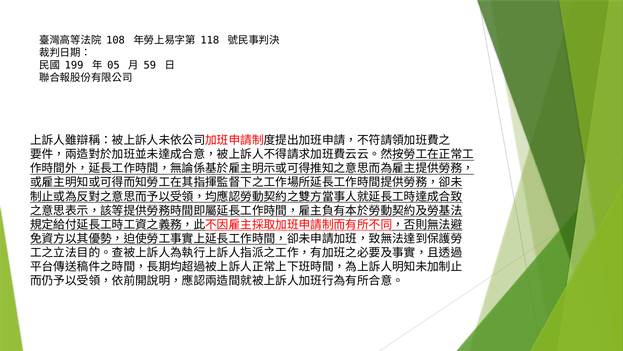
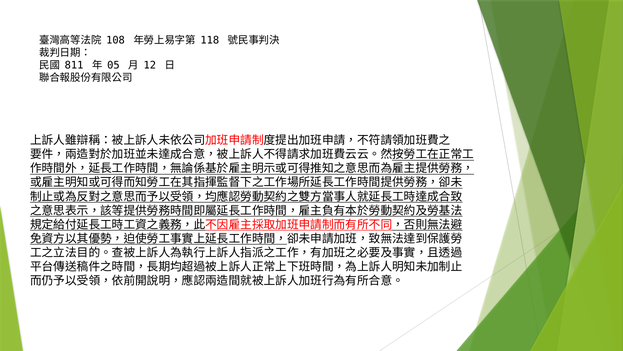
199: 199 -> 811
59: 59 -> 12
